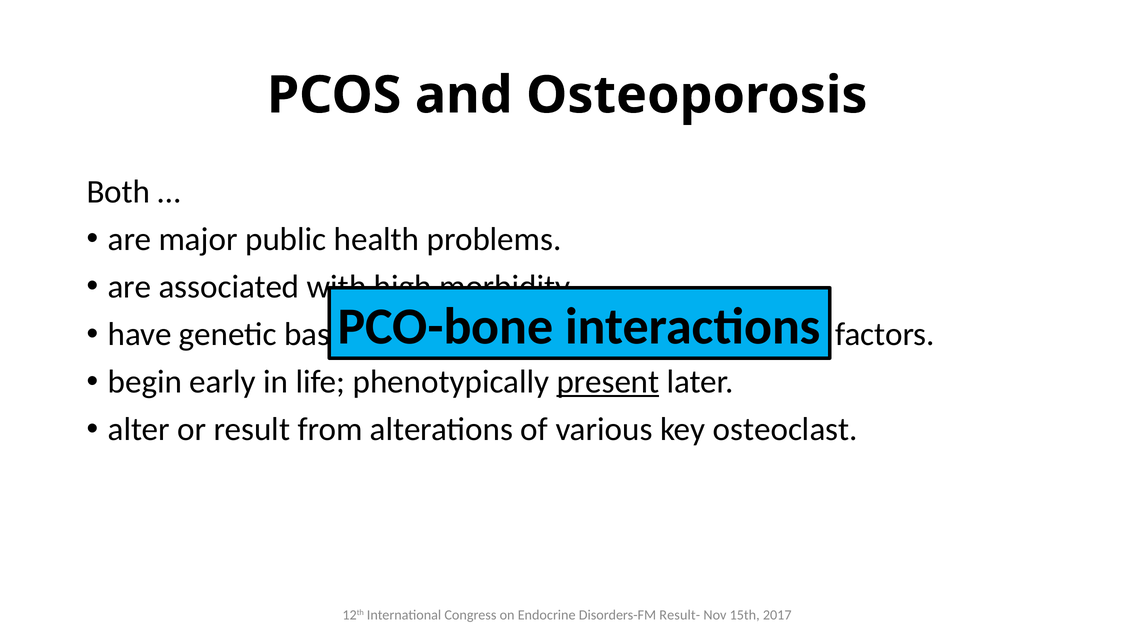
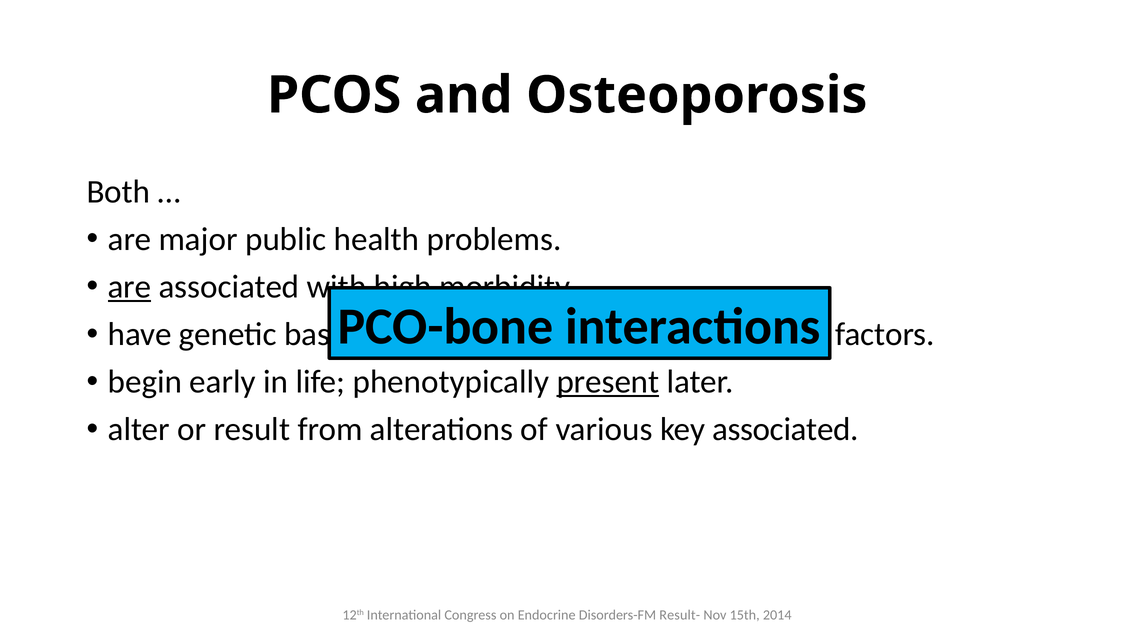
are at (130, 287) underline: none -> present
key osteoclast: osteoclast -> associated
2017: 2017 -> 2014
